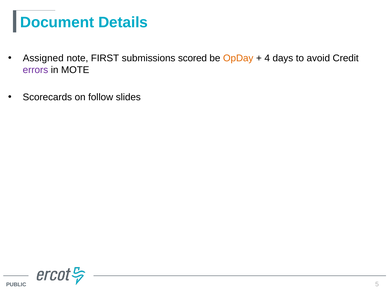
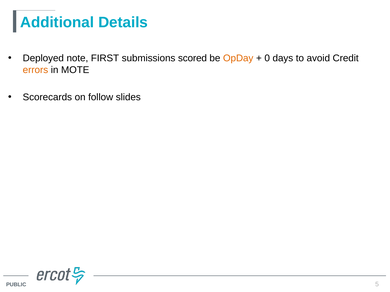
Document: Document -> Additional
Assigned: Assigned -> Deployed
4: 4 -> 0
errors colour: purple -> orange
